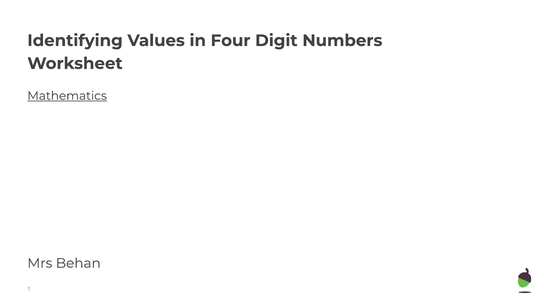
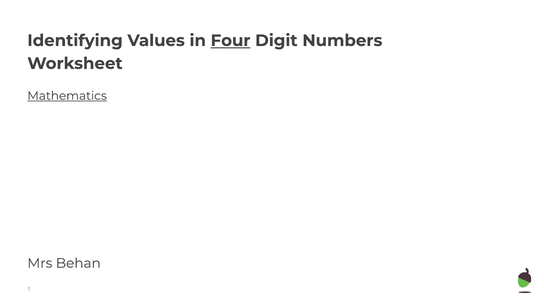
Four underline: none -> present
